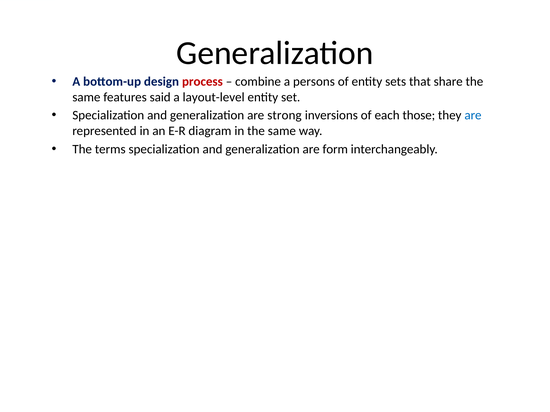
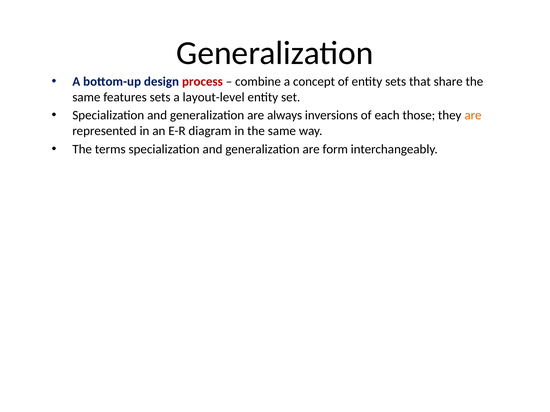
persons: persons -> concept
features said: said -> sets
strong: strong -> always
are at (473, 116) colour: blue -> orange
